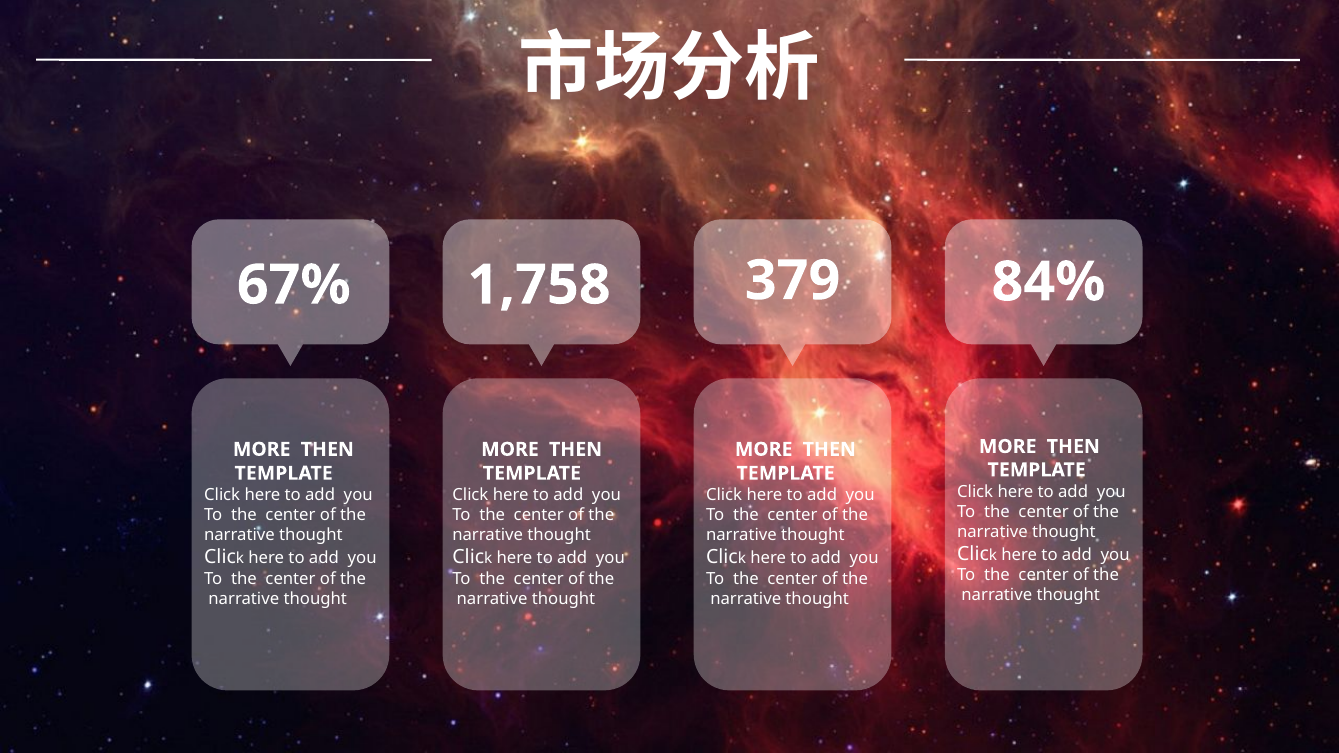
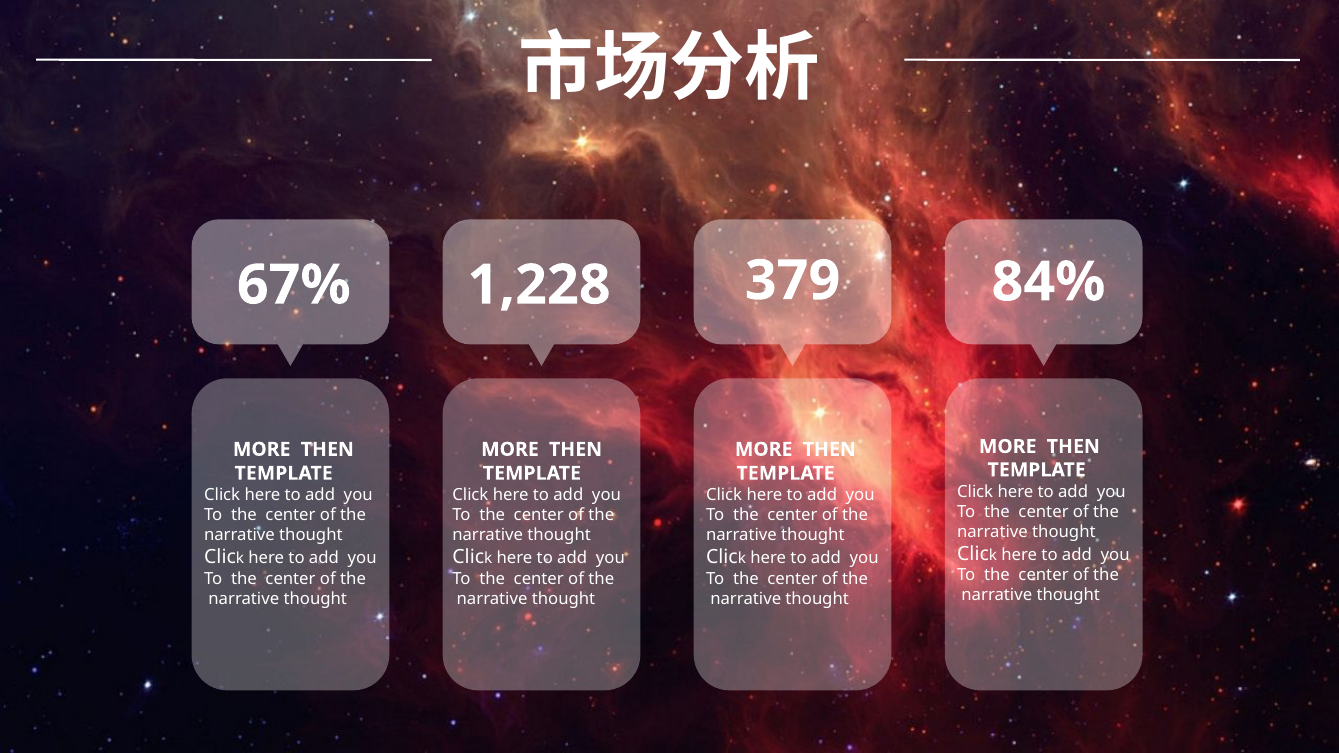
1,758: 1,758 -> 1,228
